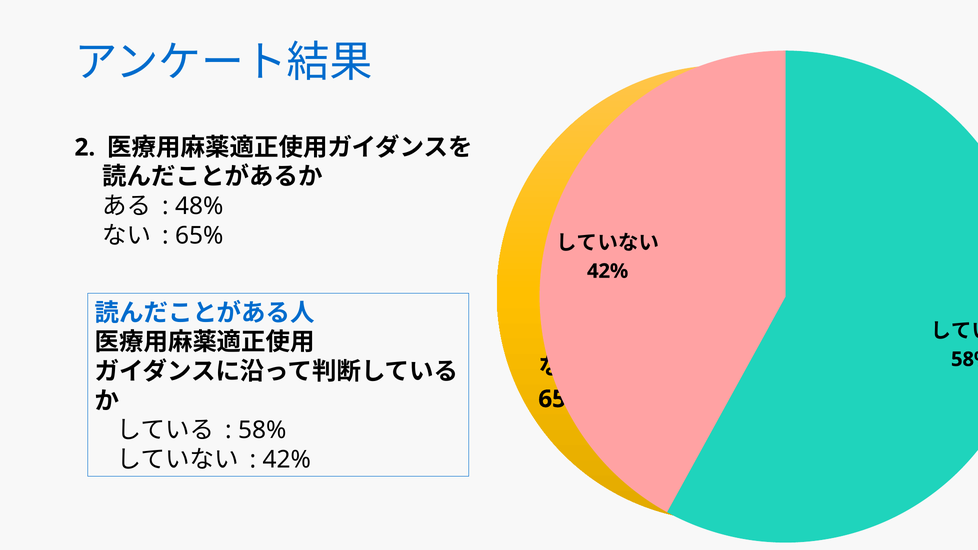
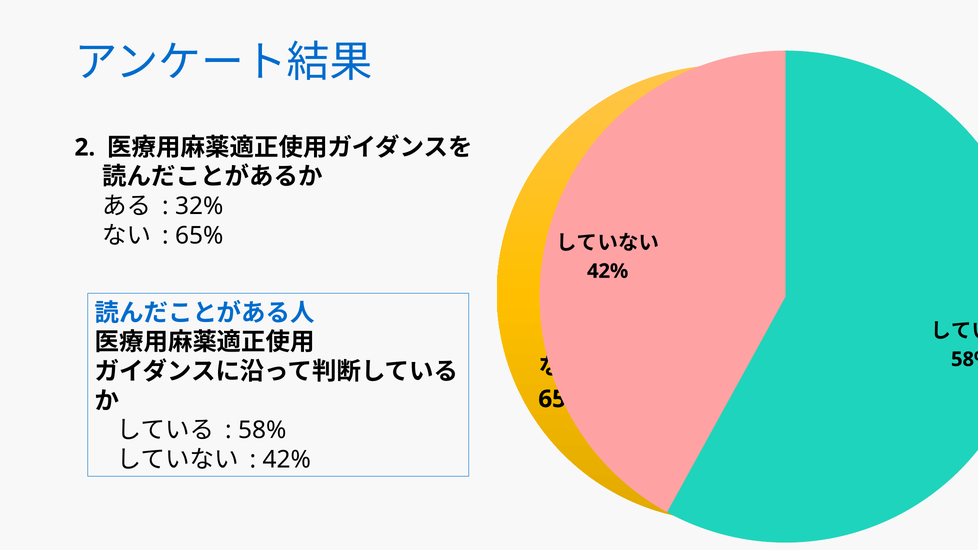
48%: 48% -> 32%
